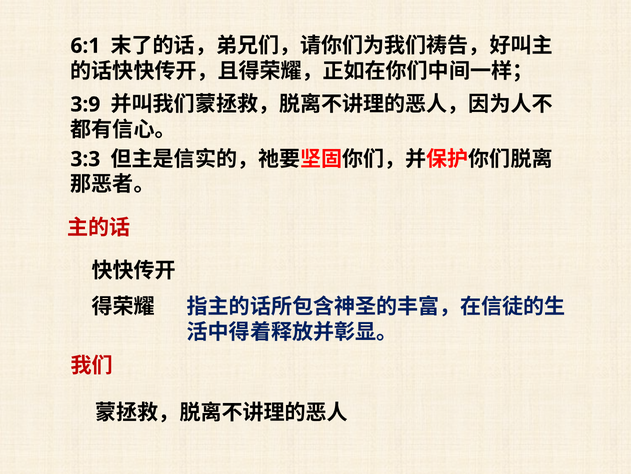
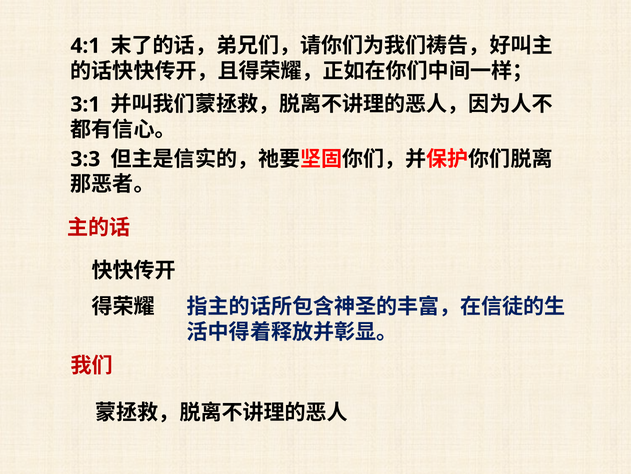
6:1: 6:1 -> 4:1
3:9: 3:9 -> 3:1
